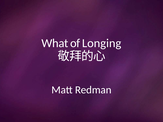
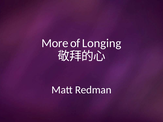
What: What -> More
